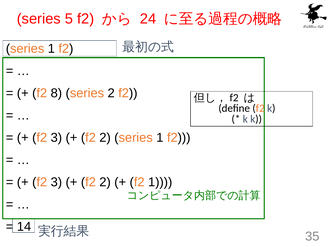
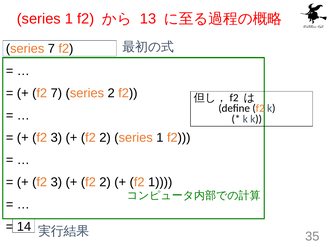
5 at (69, 19): 5 -> 1
24: 24 -> 13
1 at (51, 49): 1 -> 7
f2 8: 8 -> 7
